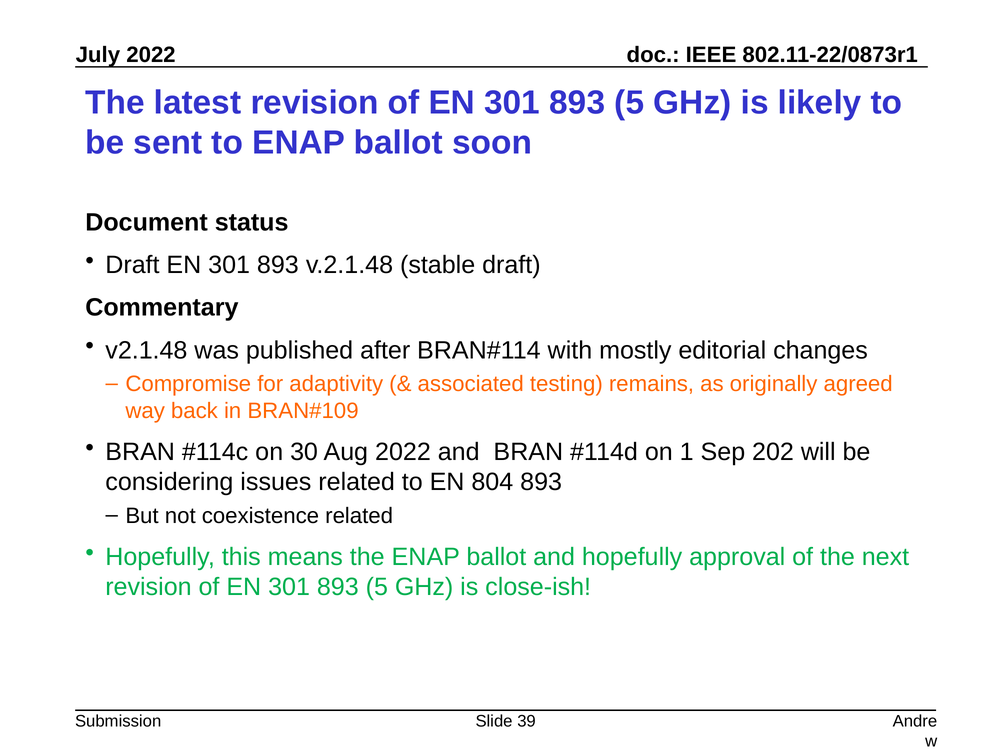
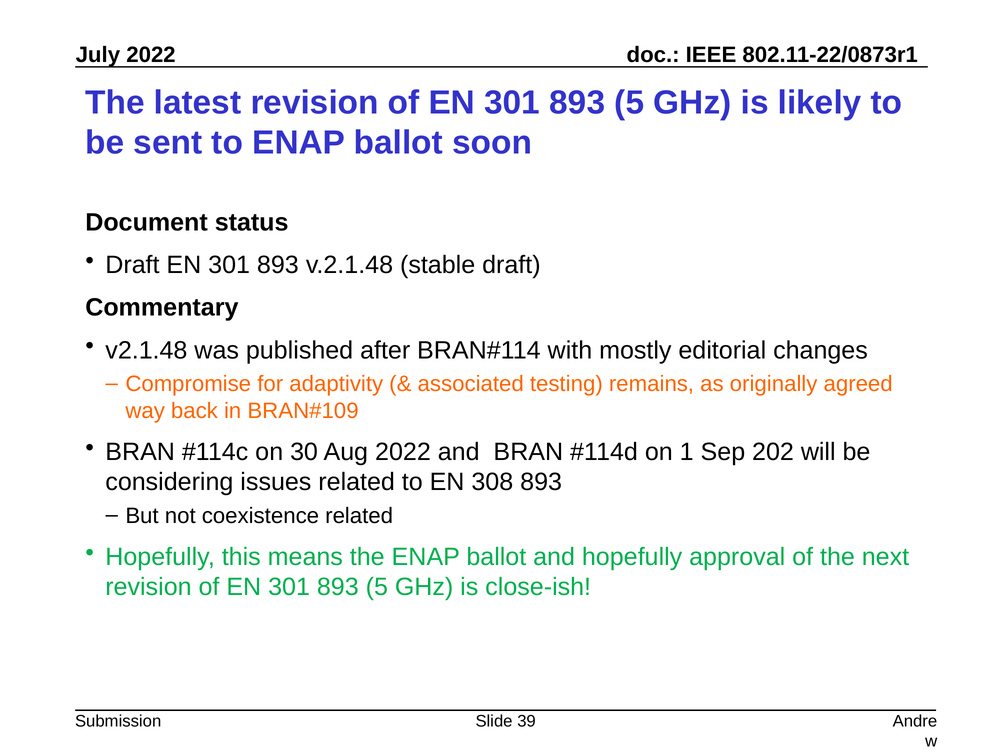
804: 804 -> 308
